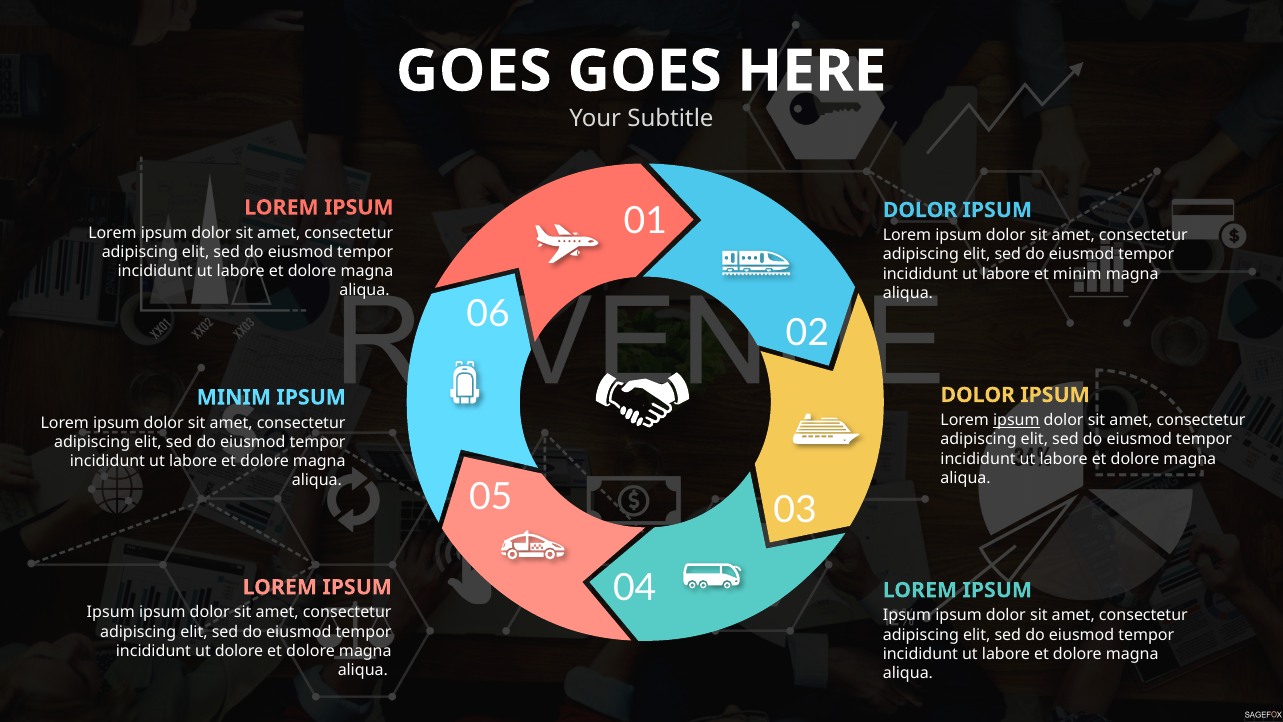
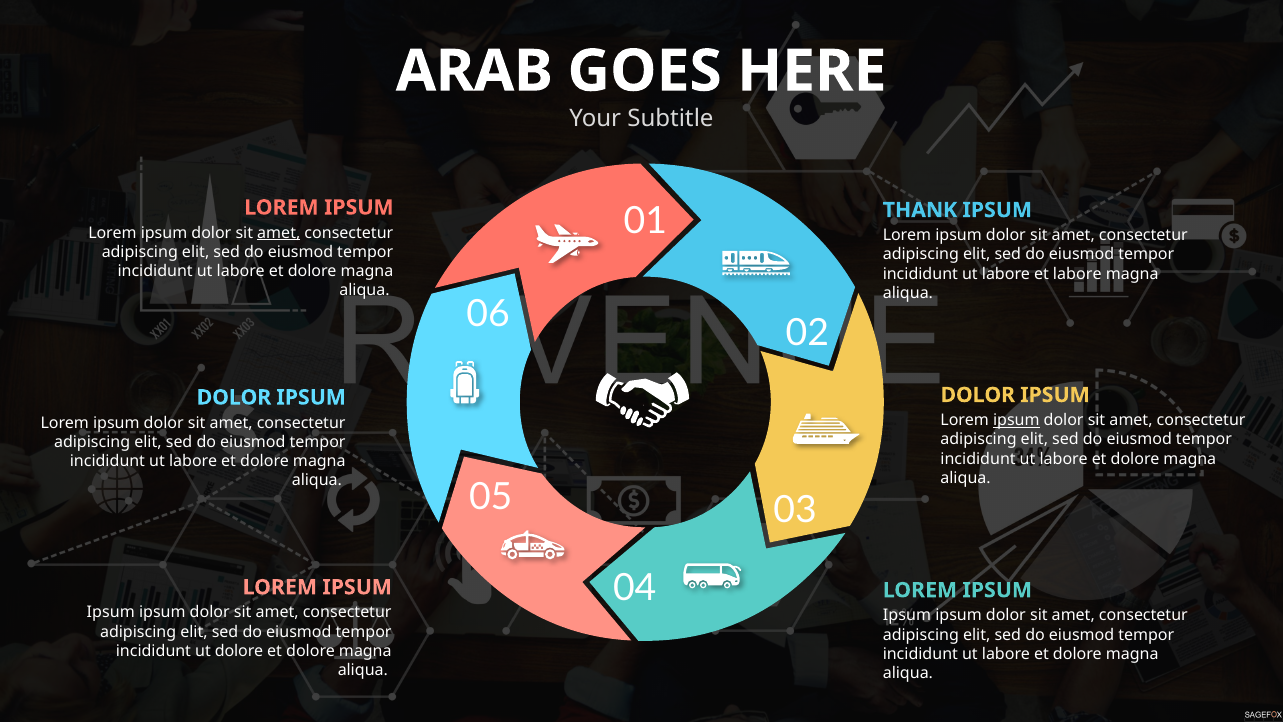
GOES at (474, 71): GOES -> ARAB
DOLOR at (920, 210): DOLOR -> THANK
amet at (279, 233) underline: none -> present
et minim: minim -> labore
MINIM at (234, 397): MINIM -> DOLOR
